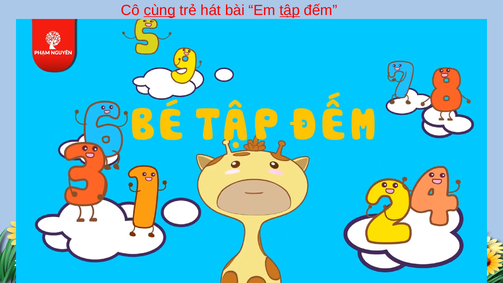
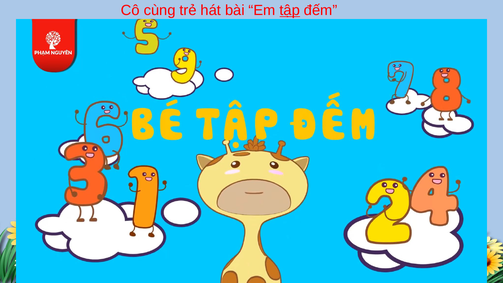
cùng underline: present -> none
